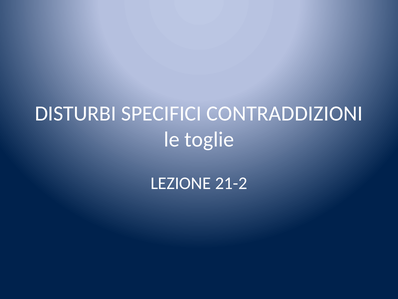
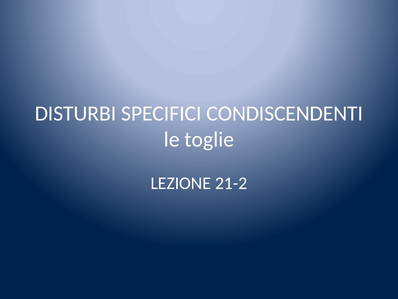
CONTRADDIZIONI: CONTRADDIZIONI -> CONDISCENDENTI
